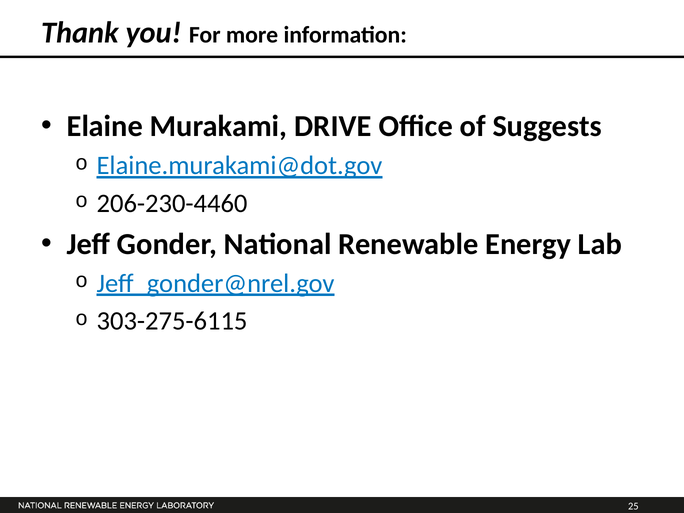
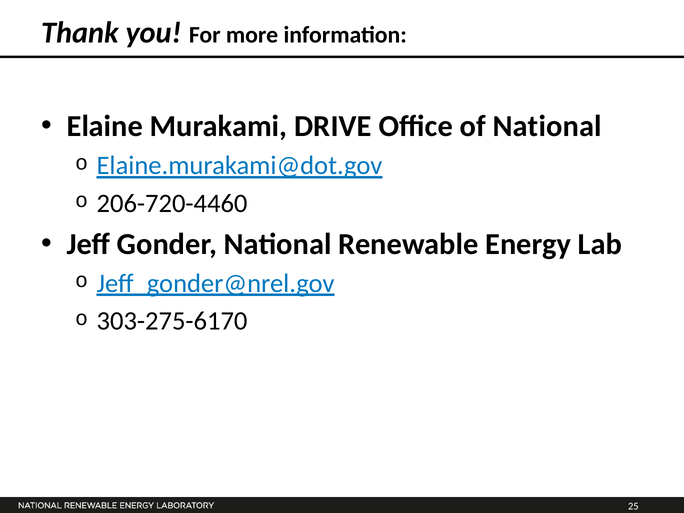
of Suggests: Suggests -> National
206-230-4460: 206-230-4460 -> 206-720-4460
303-275-6115: 303-275-6115 -> 303-275-6170
